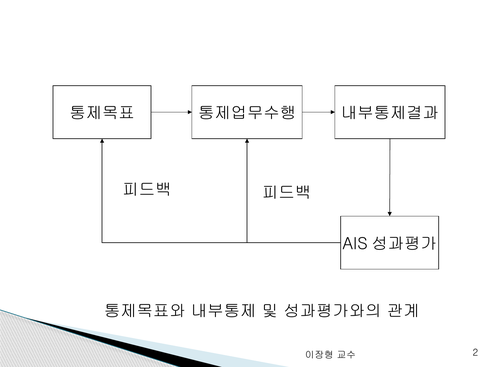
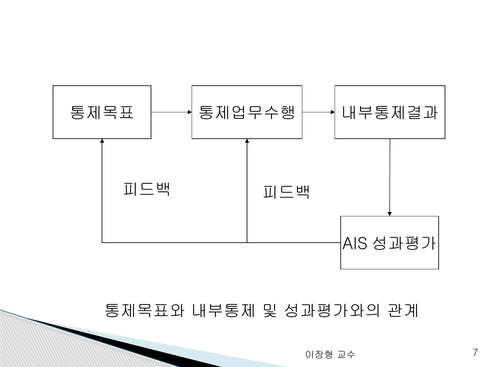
2: 2 -> 7
